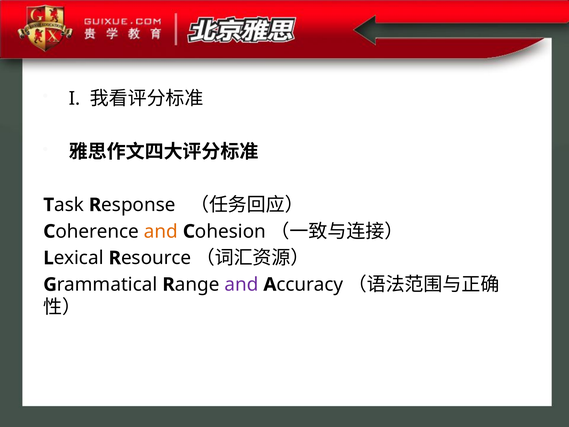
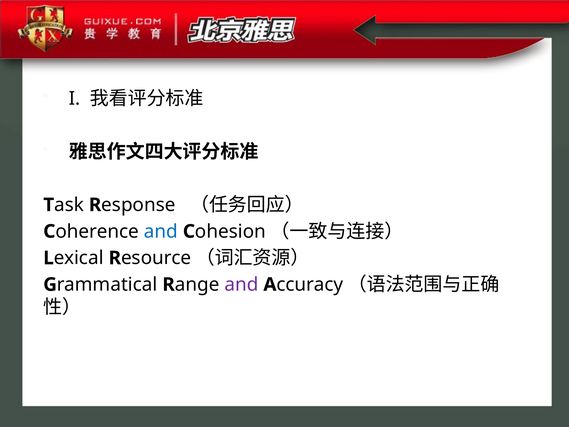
and at (161, 231) colour: orange -> blue
